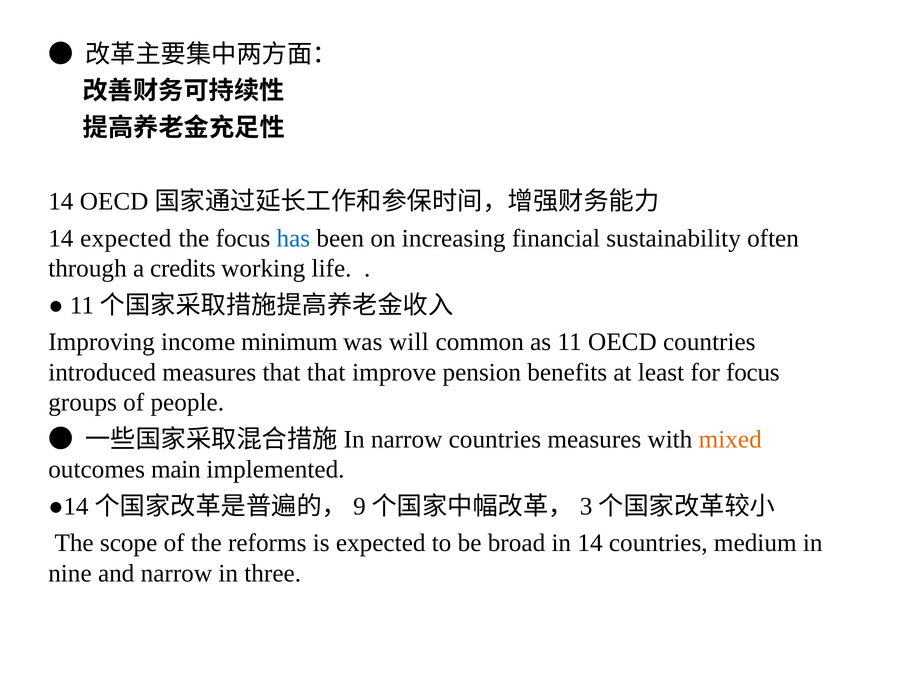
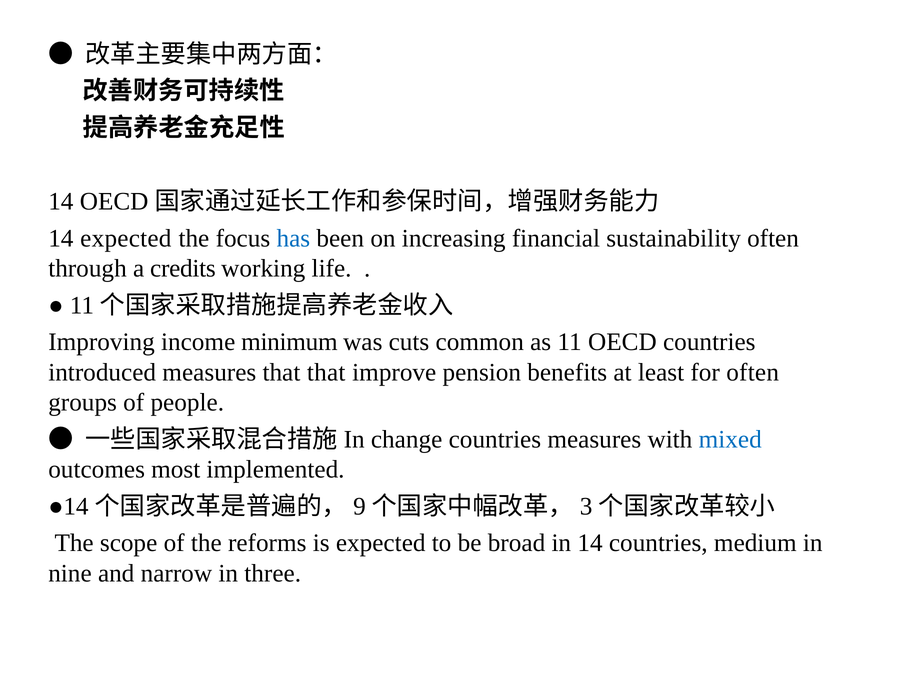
will: will -> cuts
for focus: focus -> often
narrow at (407, 439): narrow -> change
mixed colour: orange -> blue
main: main -> most
